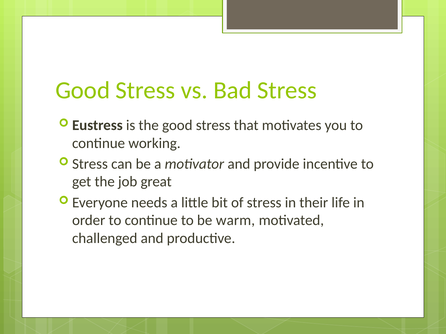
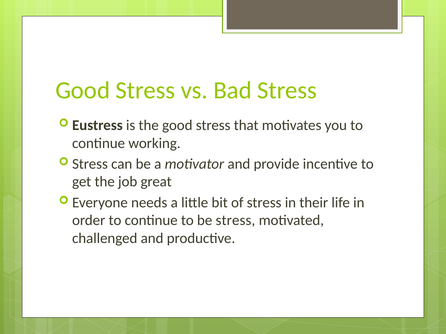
be warm: warm -> stress
